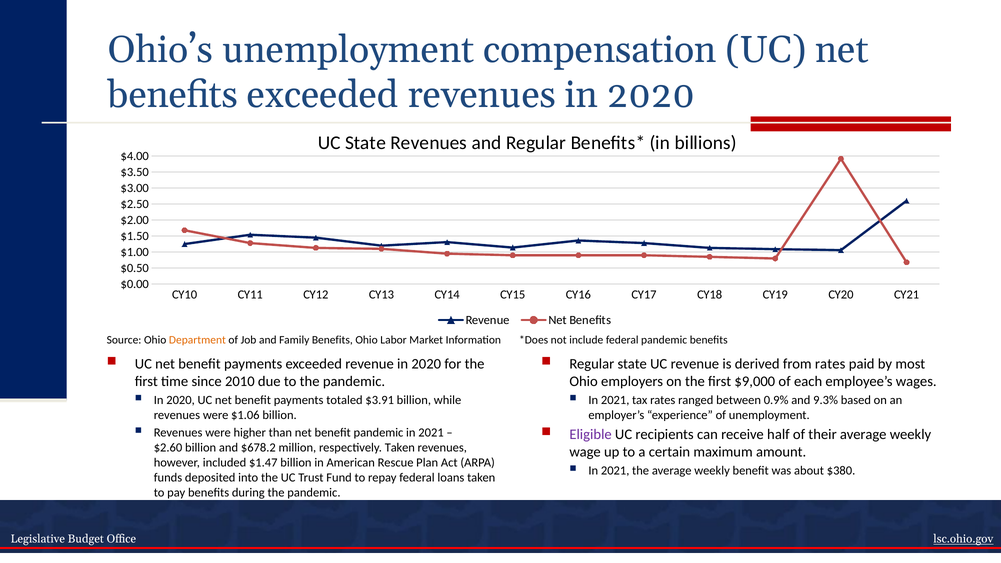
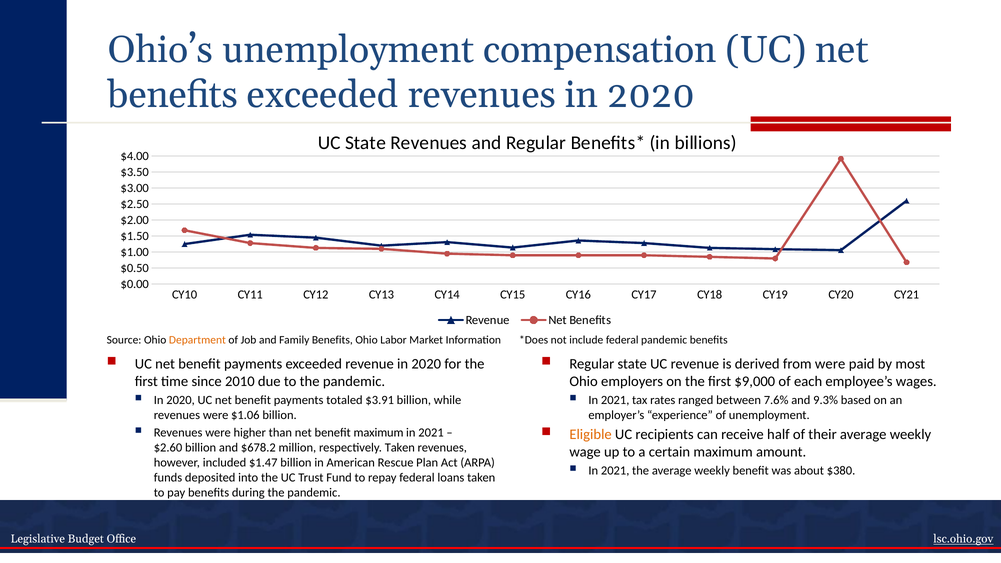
from rates: rates -> were
0.9%: 0.9% -> 7.6%
Eligible colour: purple -> orange
benefit pandemic: pandemic -> maximum
